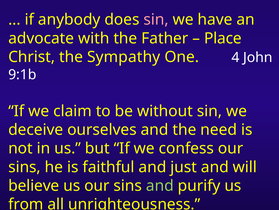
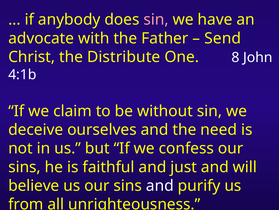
Place: Place -> Send
Sympathy: Sympathy -> Distribute
4: 4 -> 8
9:1b: 9:1b -> 4:1b
and at (160, 185) colour: light green -> white
